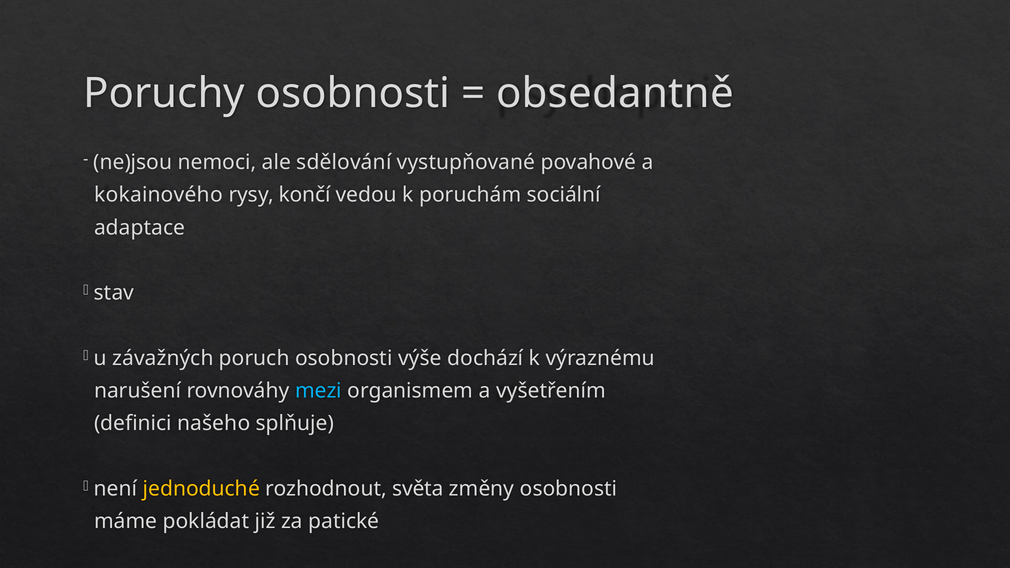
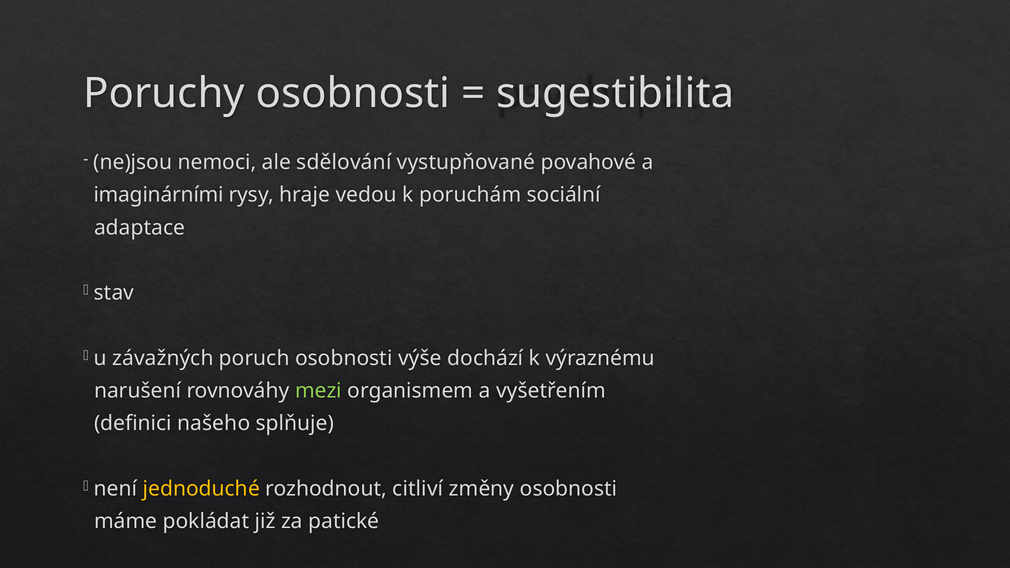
obsedantně: obsedantně -> sugestibilita
kokainového: kokainového -> imaginárními
končí: končí -> hraje
mezi colour: light blue -> light green
světa: světa -> citliví
